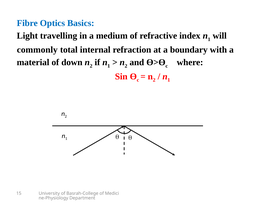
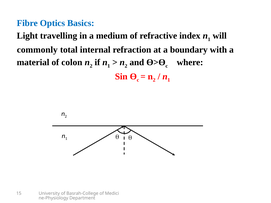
down: down -> colon
